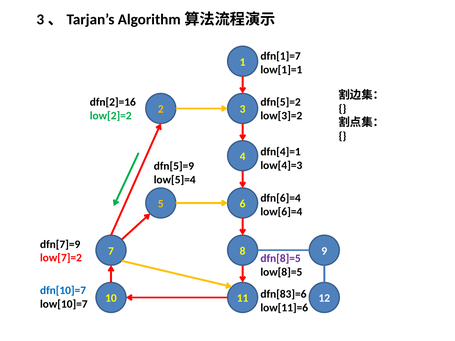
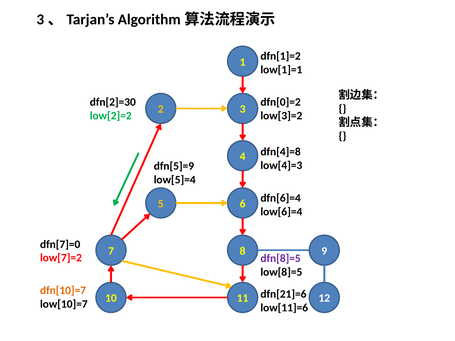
dfn[1]=7: dfn[1]=7 -> dfn[1]=2
dfn[2]=16: dfn[2]=16 -> dfn[2]=30
dfn[5]=2: dfn[5]=2 -> dfn[0]=2
dfn[4]=1: dfn[4]=1 -> dfn[4]=8
dfn[7]=9: dfn[7]=9 -> dfn[7]=0
dfn[10]=7 colour: blue -> orange
dfn[83]=6: dfn[83]=6 -> dfn[21]=6
